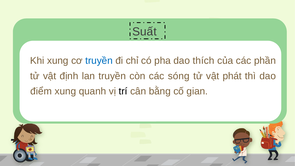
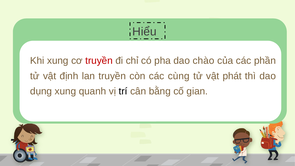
Suất: Suất -> Hiểu
truyền at (99, 61) colour: blue -> red
thích: thích -> chào
sóng: sóng -> cùng
điểm: điểm -> dụng
